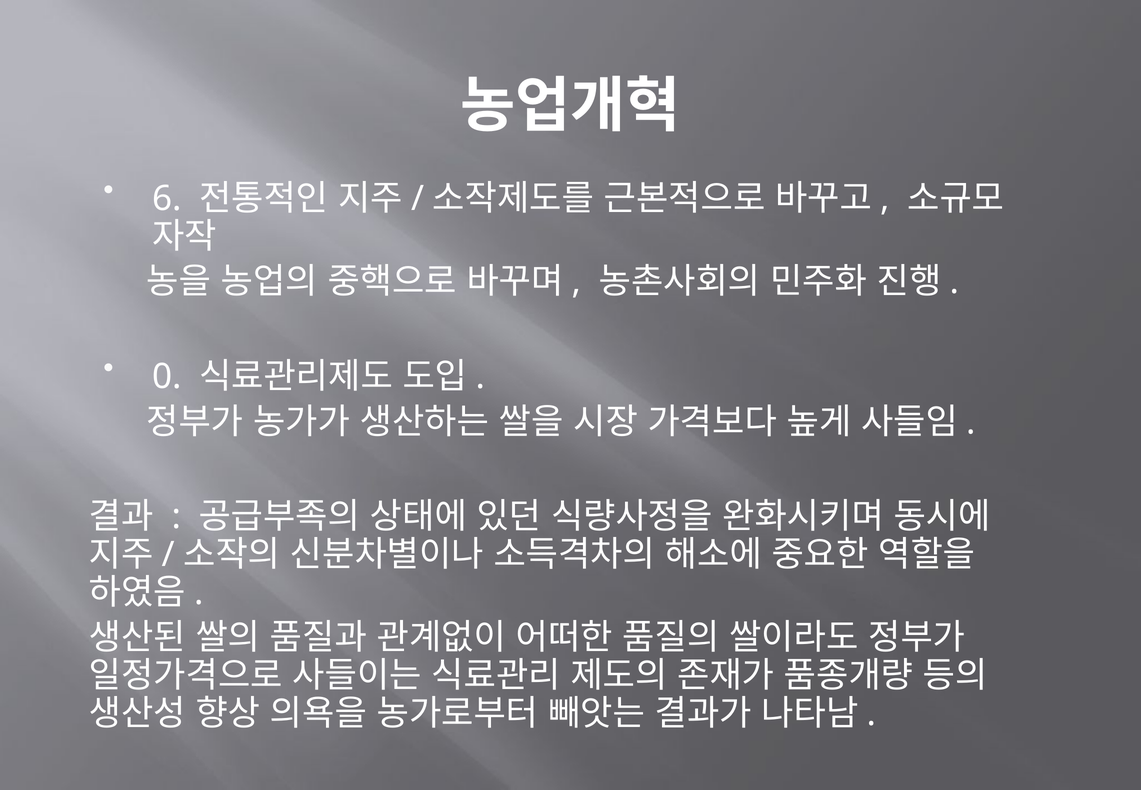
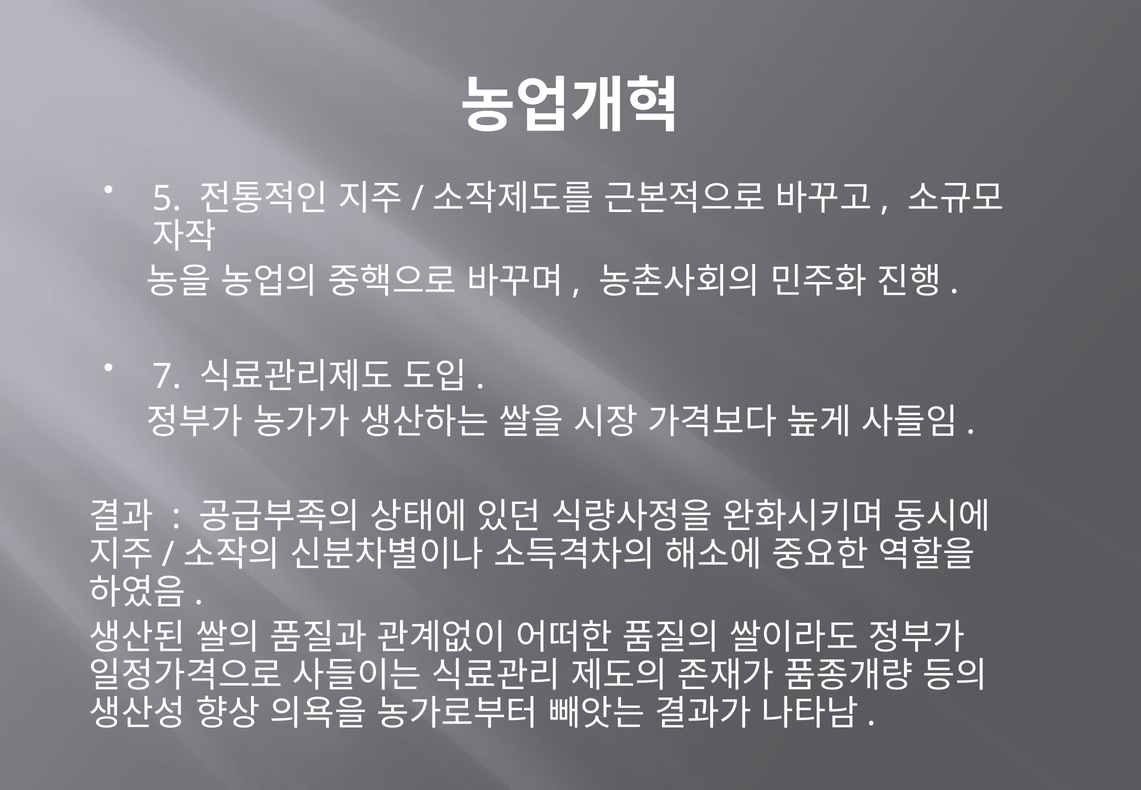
6: 6 -> 5
0: 0 -> 7
